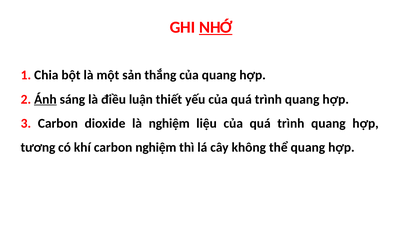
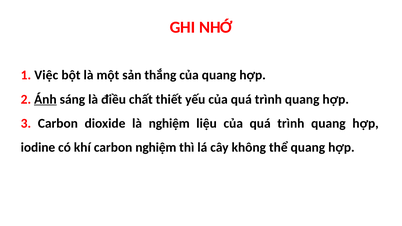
NHỚ underline: present -> none
Chia: Chia -> Việc
luận: luận -> chất
tương: tương -> iodine
